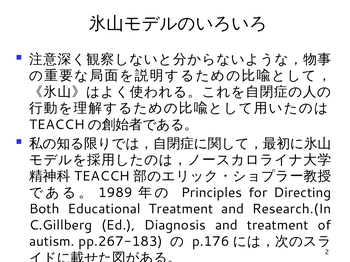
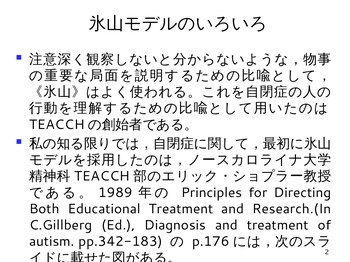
pp.267-183: pp.267-183 -> pp.342-183
